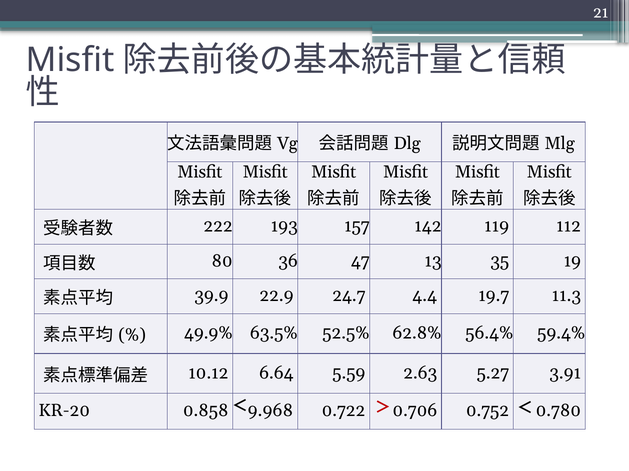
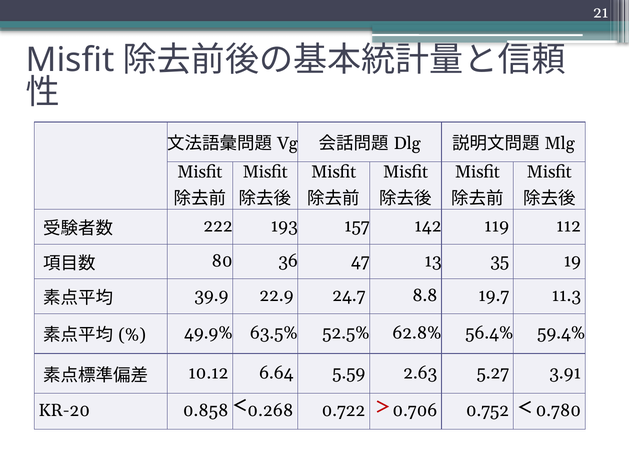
4.4: 4.4 -> 8.8
9.968: 9.968 -> 0.268
